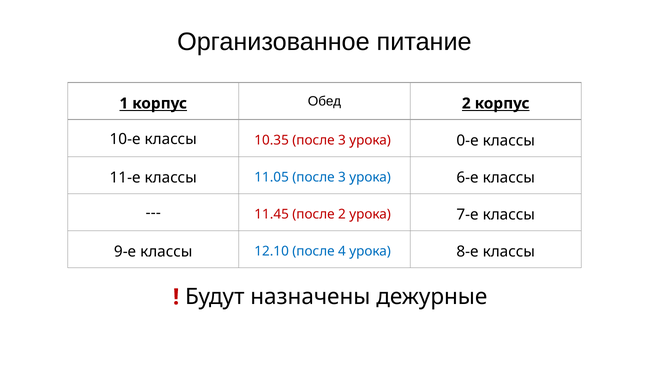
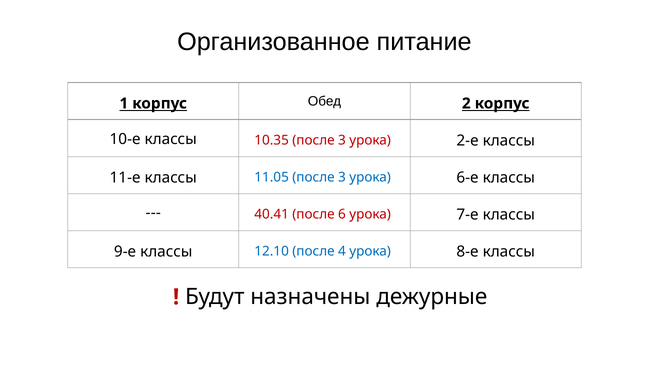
0-е: 0-е -> 2-е
11.45: 11.45 -> 40.41
после 2: 2 -> 6
